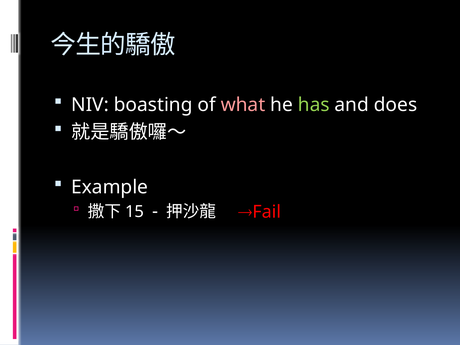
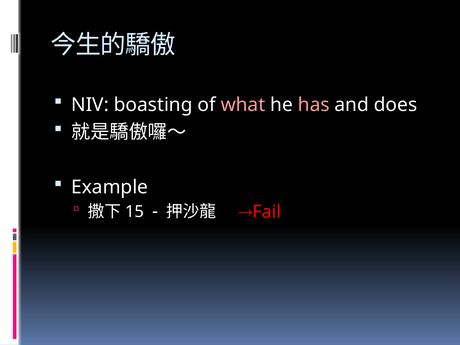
has colour: light green -> pink
